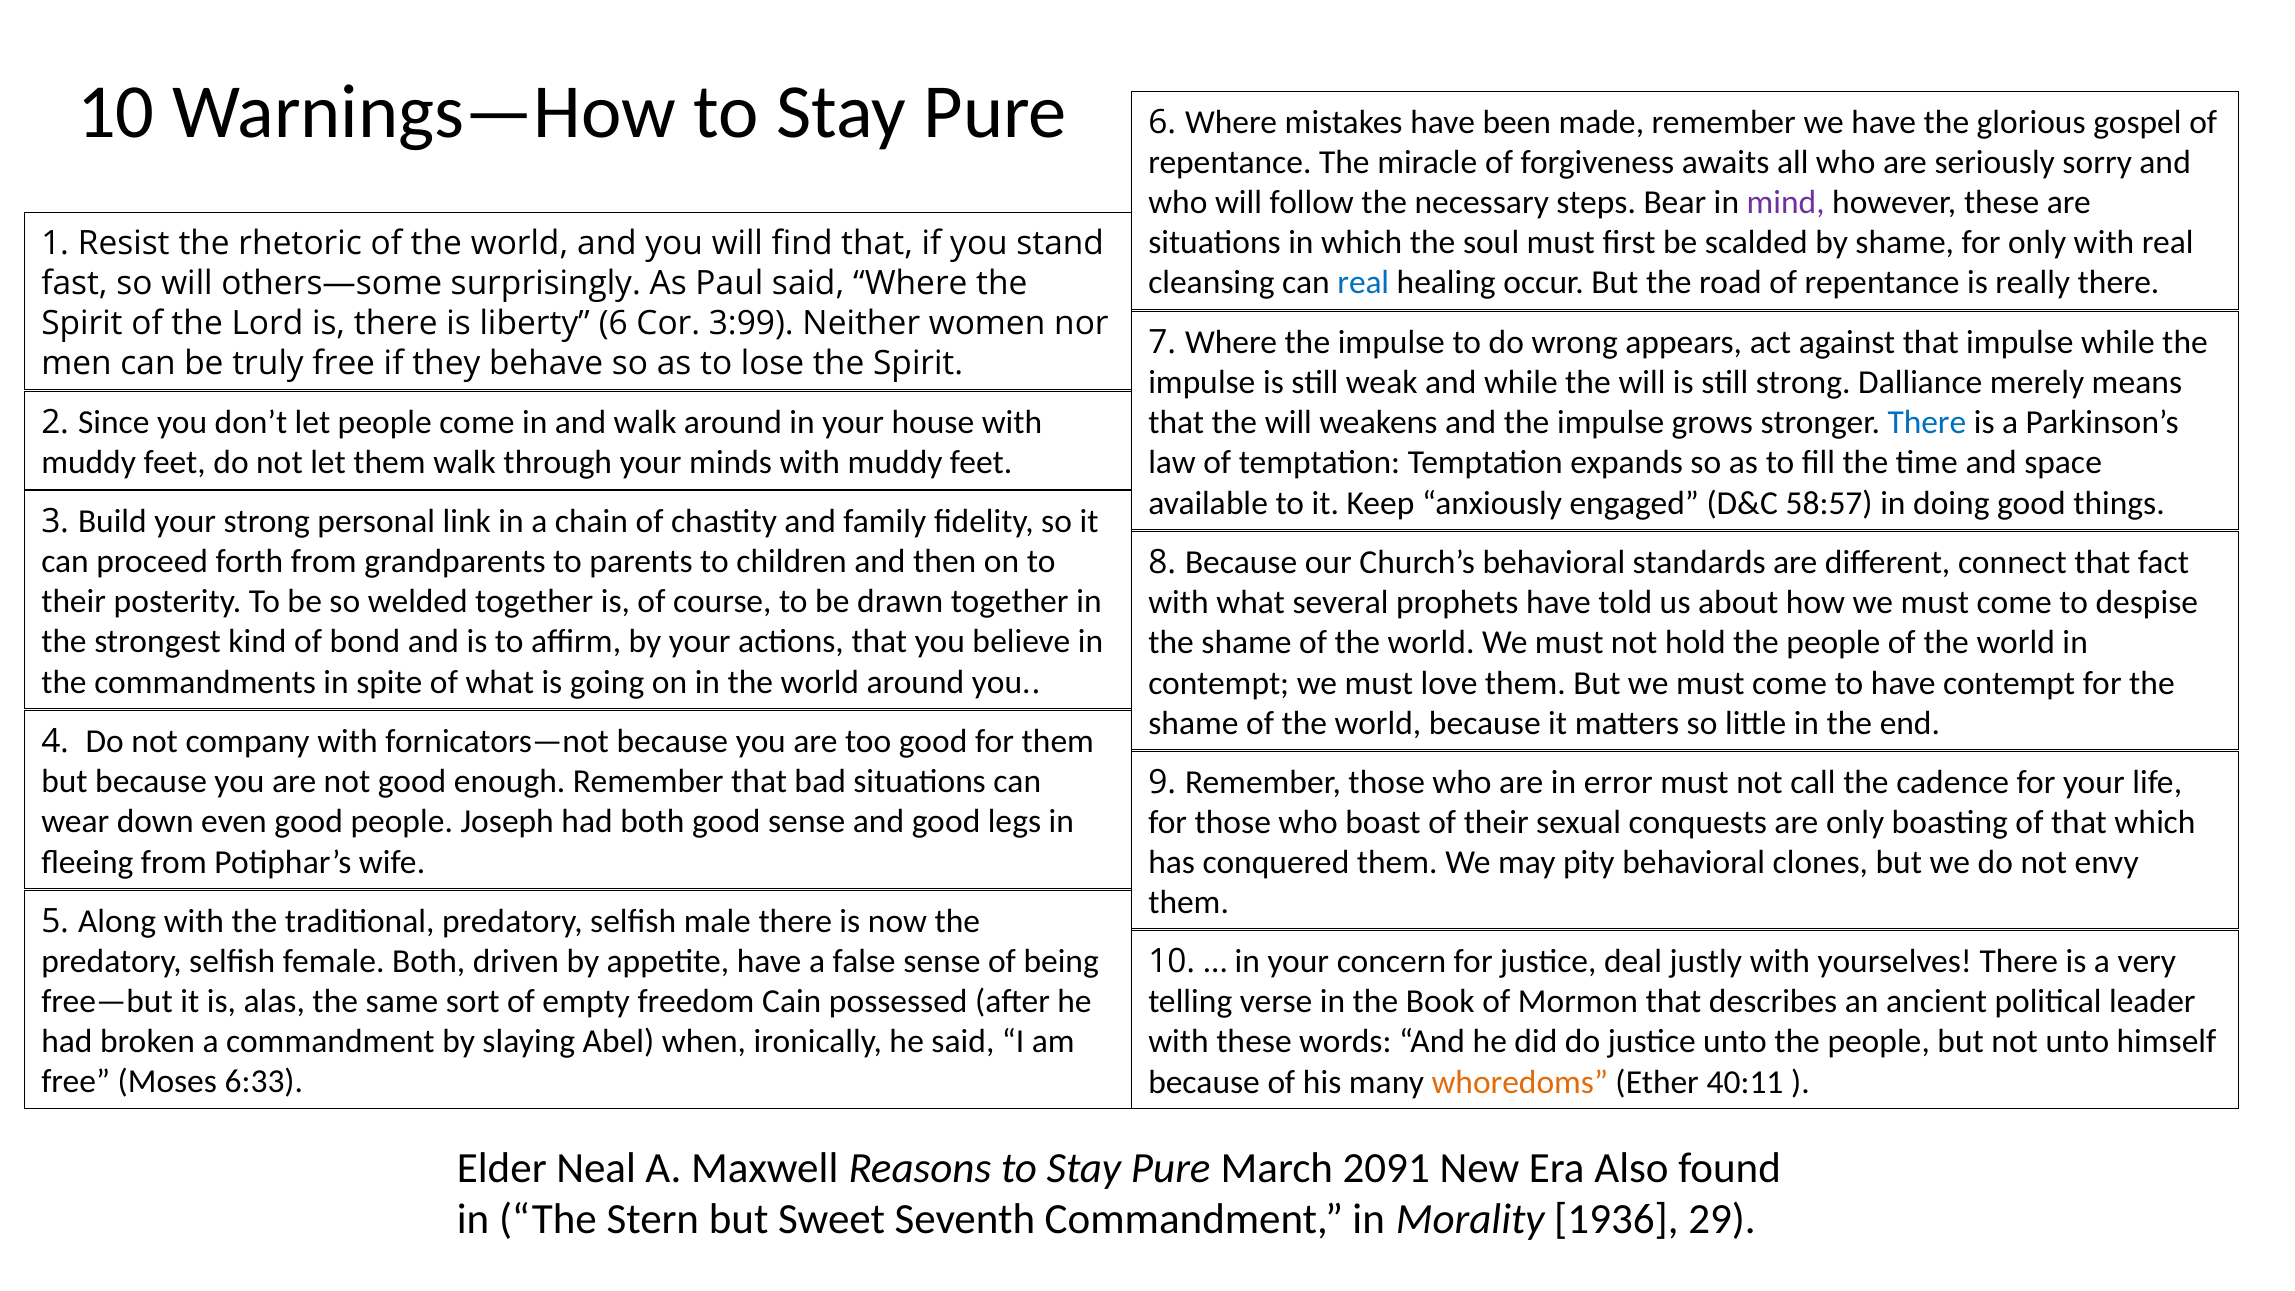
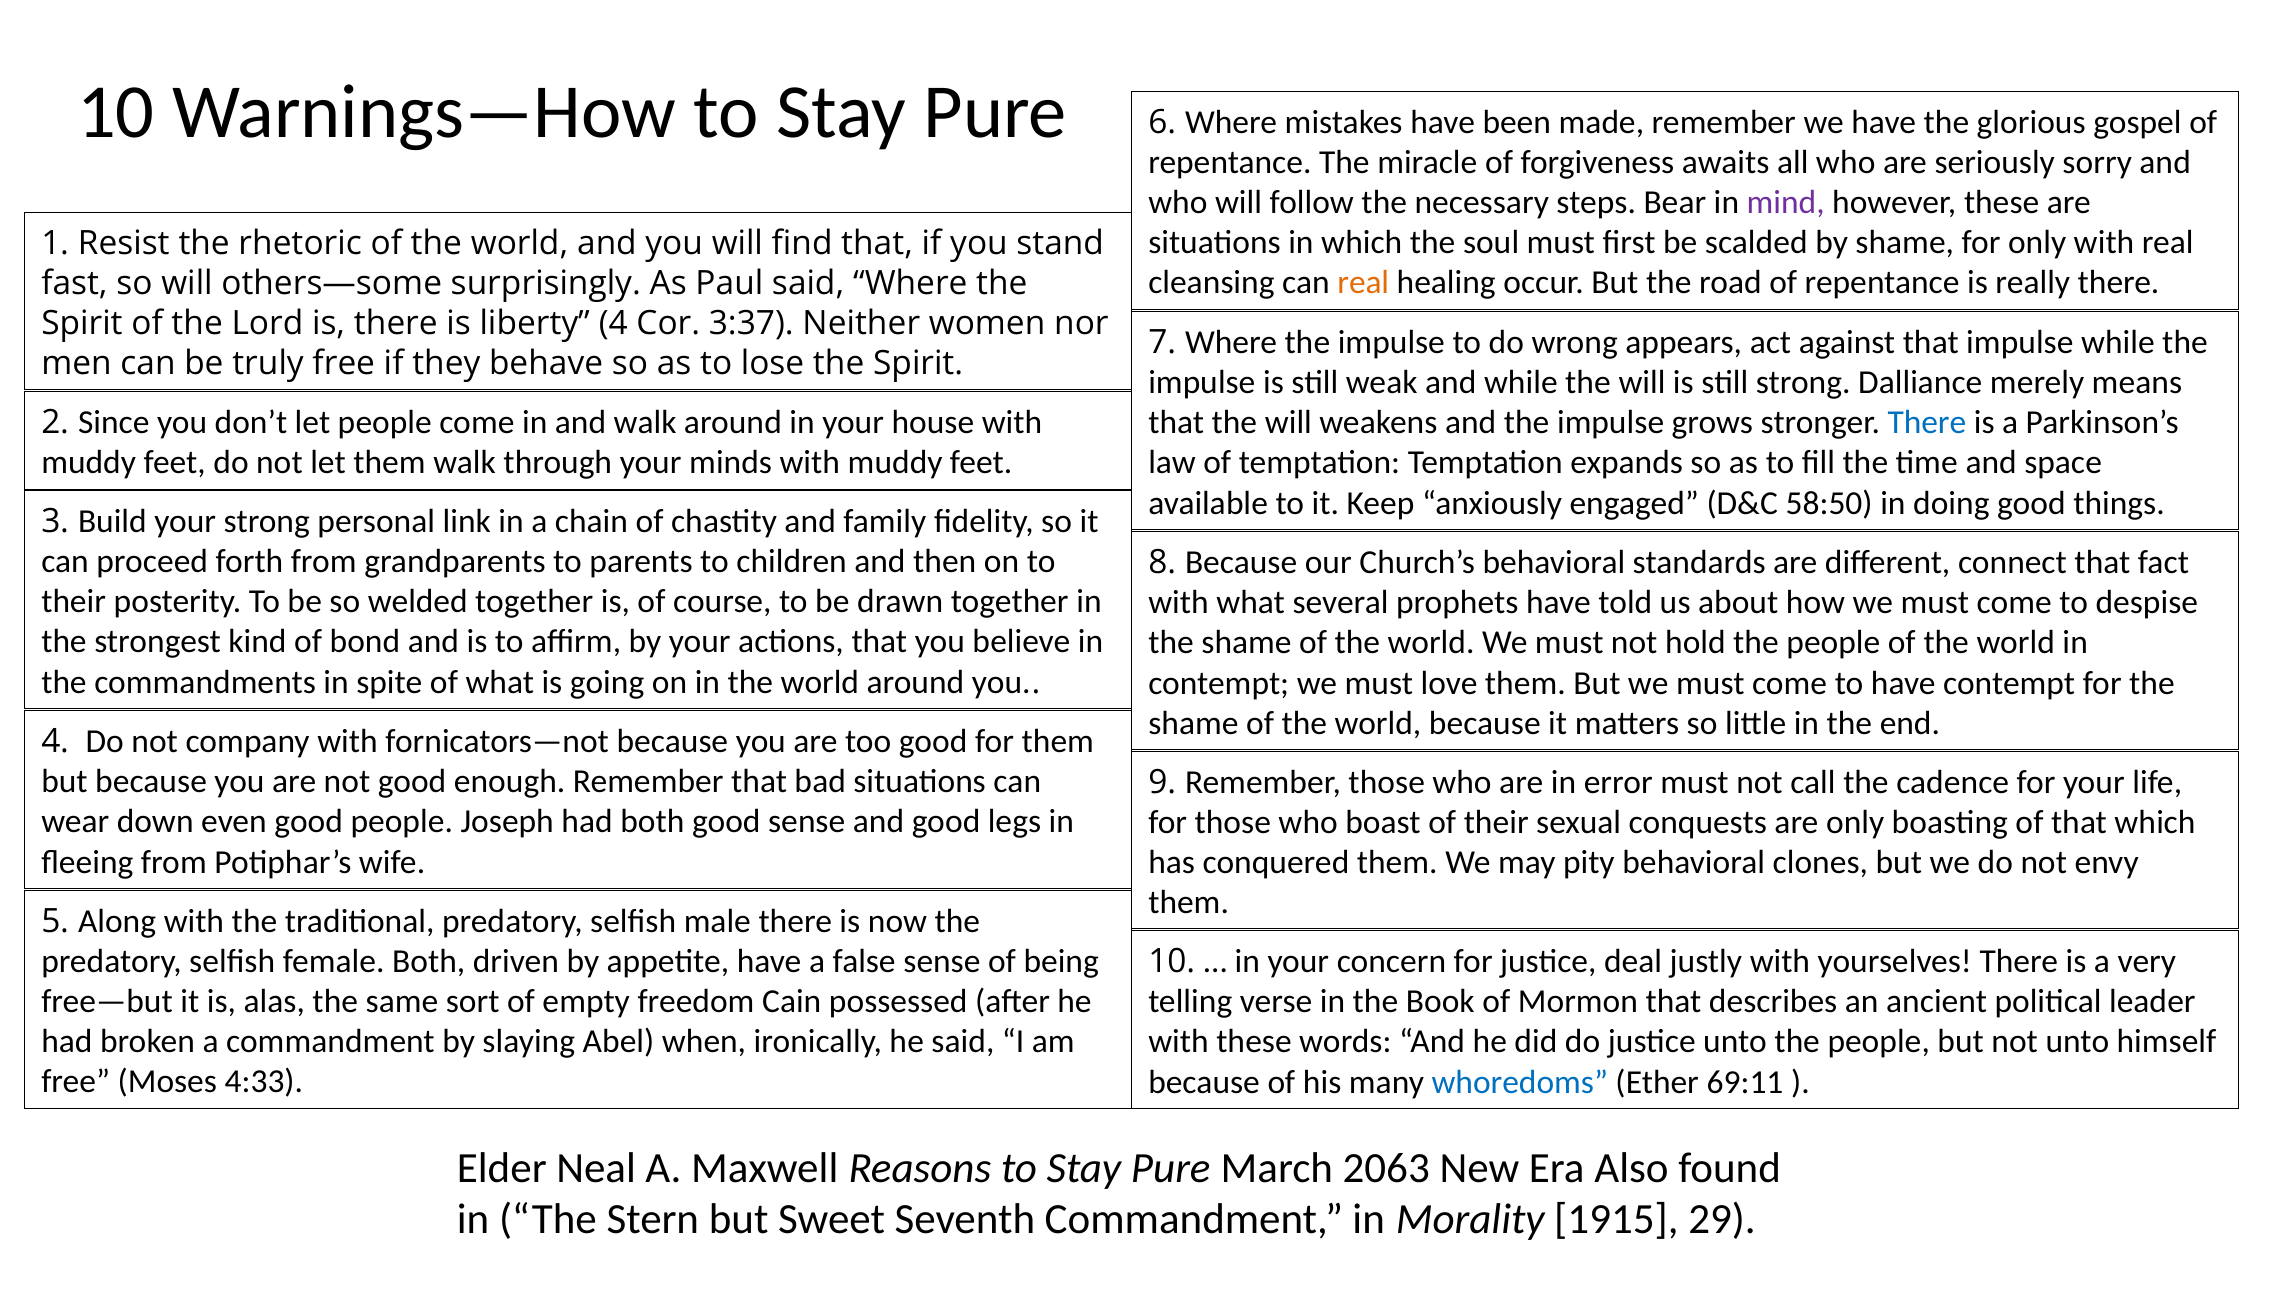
real at (1363, 283) colour: blue -> orange
liberty 6: 6 -> 4
3:99: 3:99 -> 3:37
58:57: 58:57 -> 58:50
6:33: 6:33 -> 4:33
whoredoms colour: orange -> blue
40:11: 40:11 -> 69:11
2091: 2091 -> 2063
1936: 1936 -> 1915
